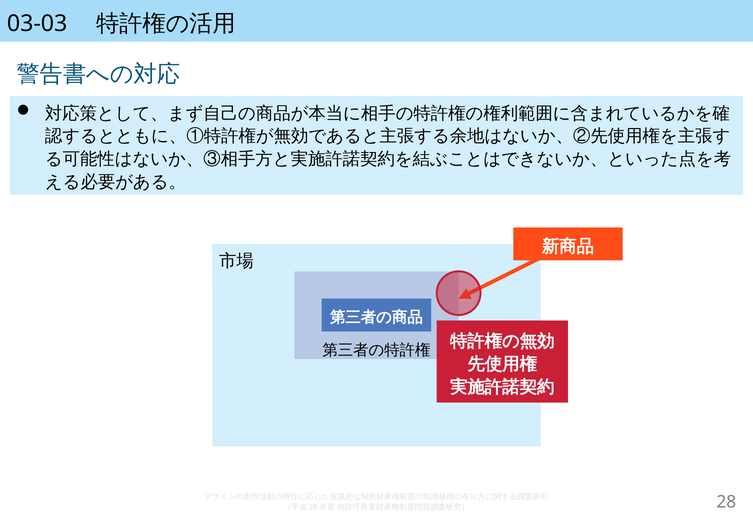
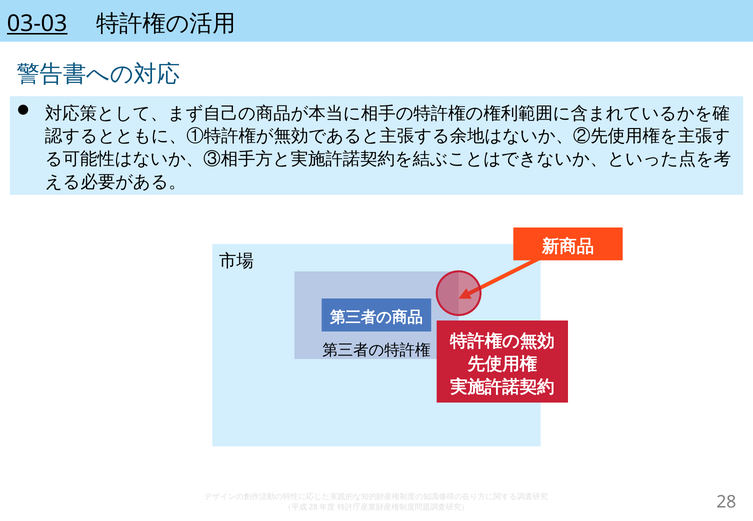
03-03 underline: none -> present
